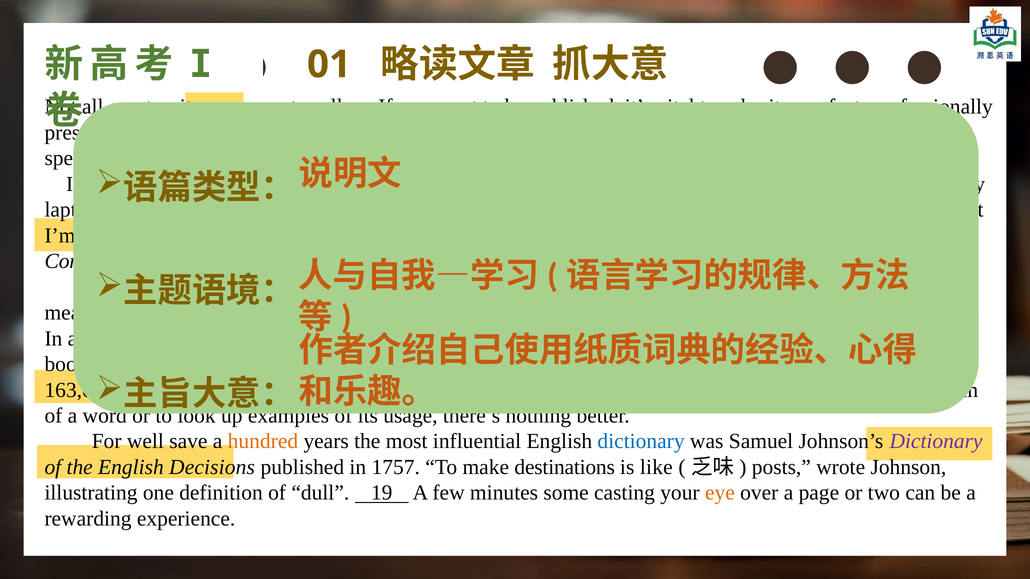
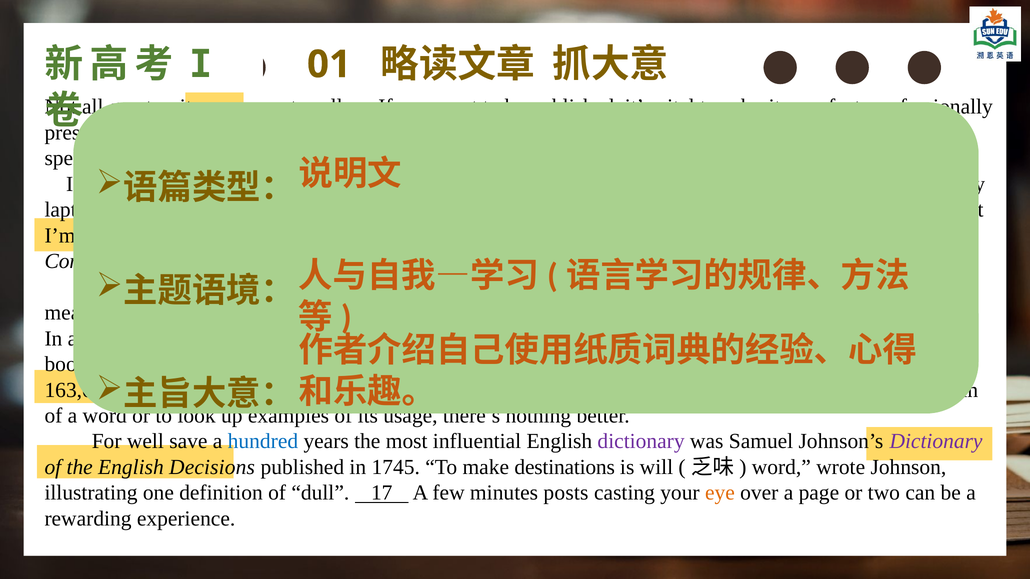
hundred colour: orange -> blue
dictionary at (641, 442) colour: blue -> purple
1757: 1757 -> 1745
is like: like -> will
posts at (781, 467): posts -> word
19: 19 -> 17
some: some -> posts
